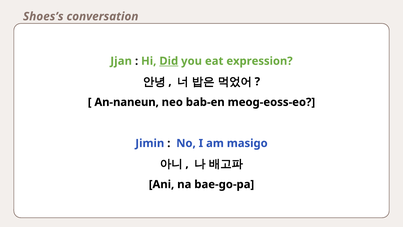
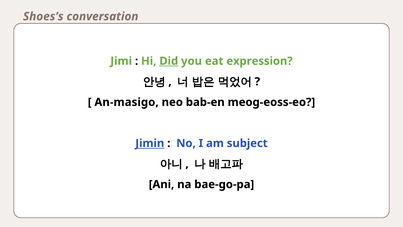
Jjan: Jjan -> Jimi
An-naneun: An-naneun -> An-masigo
Jimin underline: none -> present
masigo: masigo -> subject
